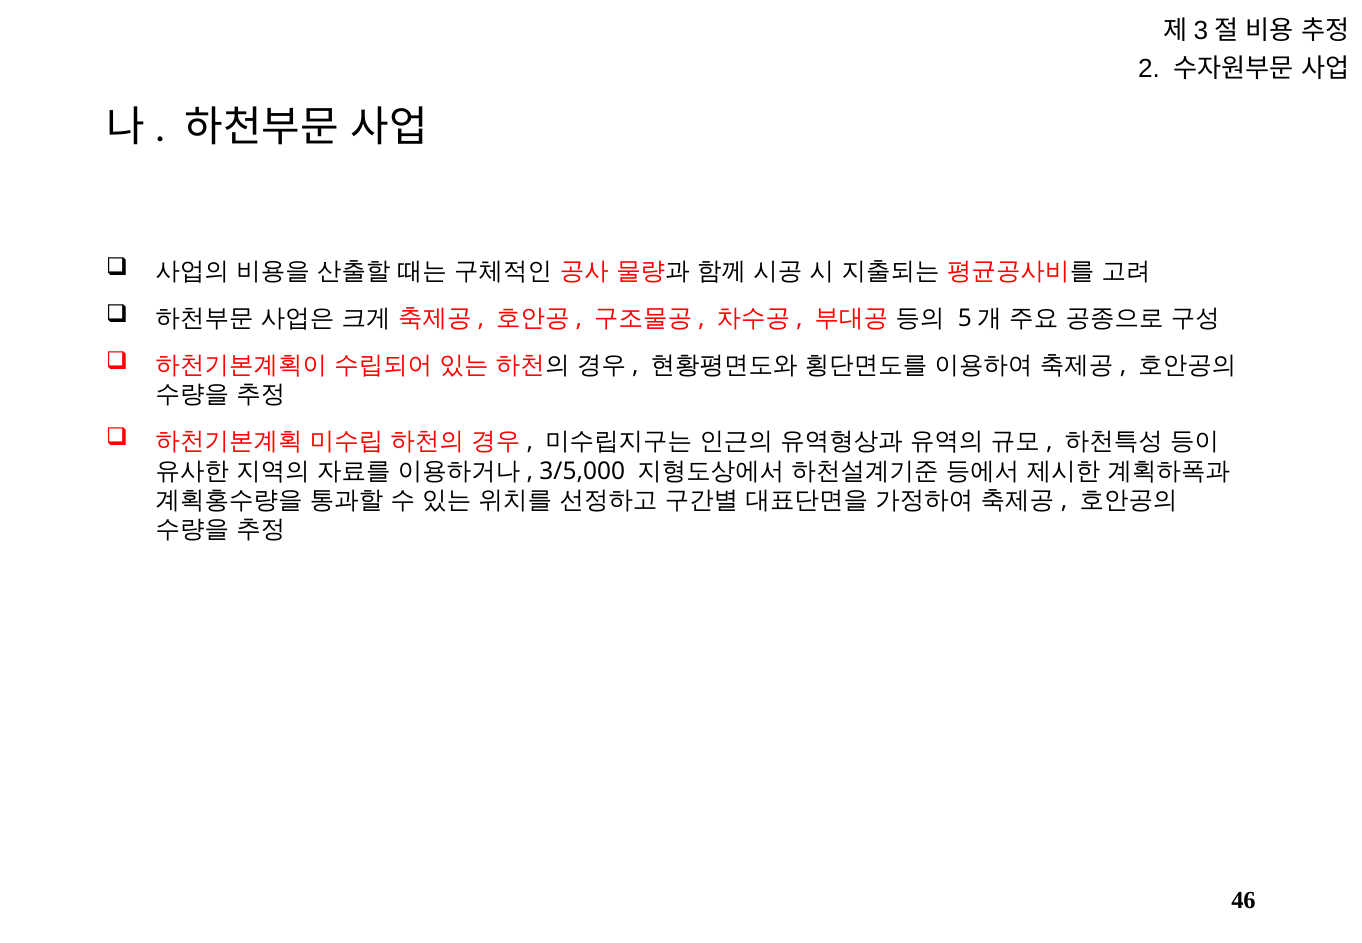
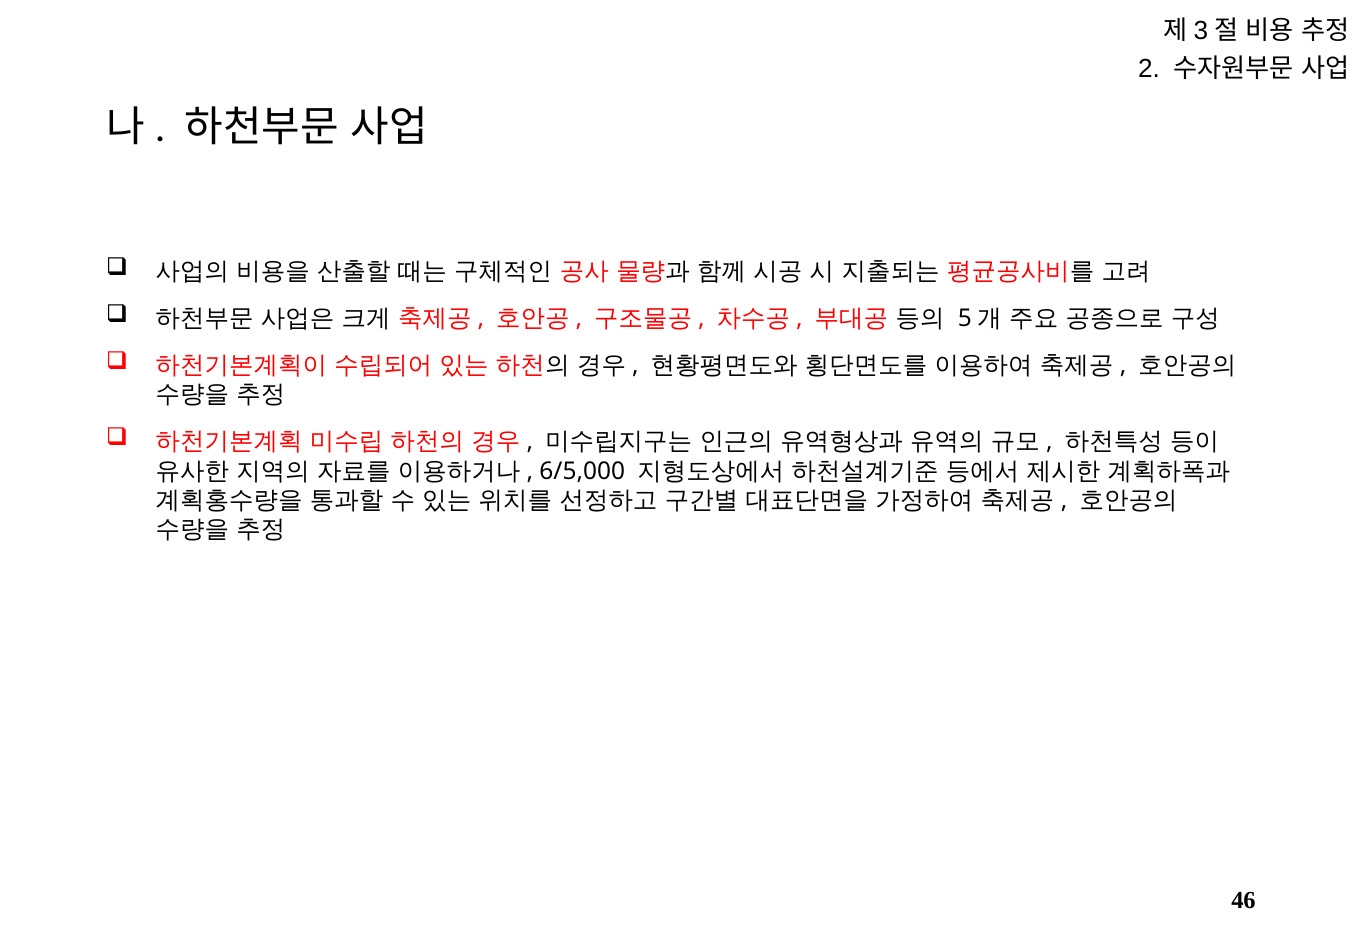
3/5,000: 3/5,000 -> 6/5,000
